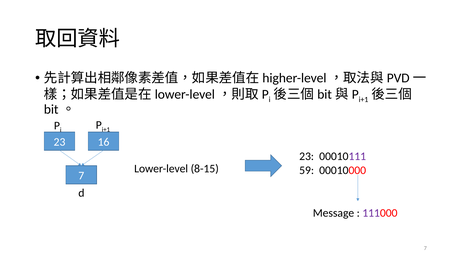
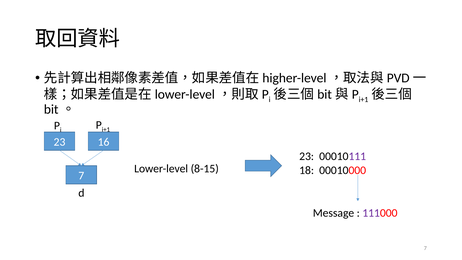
59: 59 -> 18
